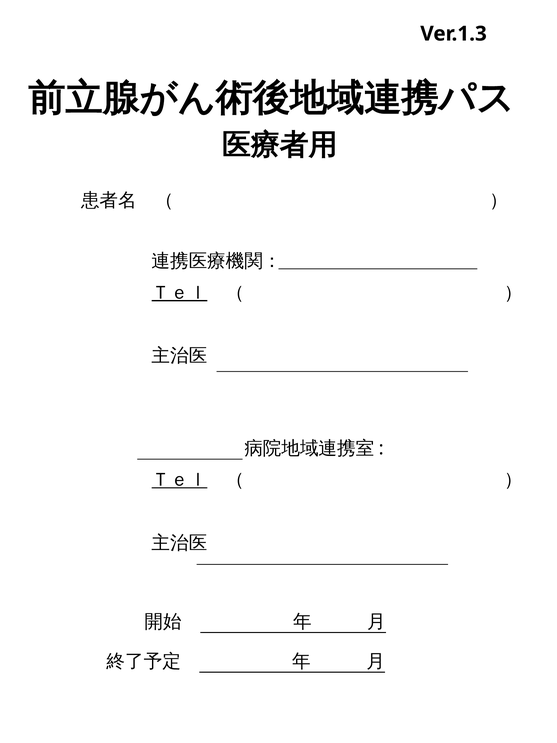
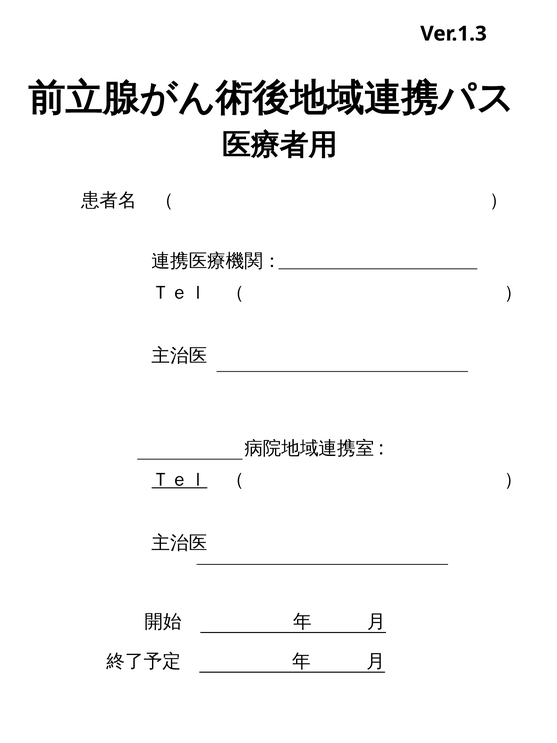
Ｔｅｌ at (179, 293) underline: present -> none
